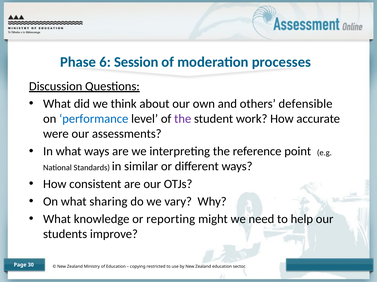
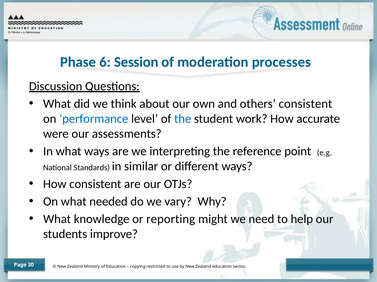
others defensible: defensible -> consistent
the at (183, 119) colour: purple -> blue
sharing: sharing -> needed
